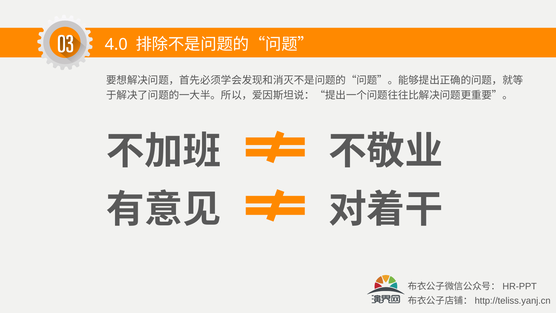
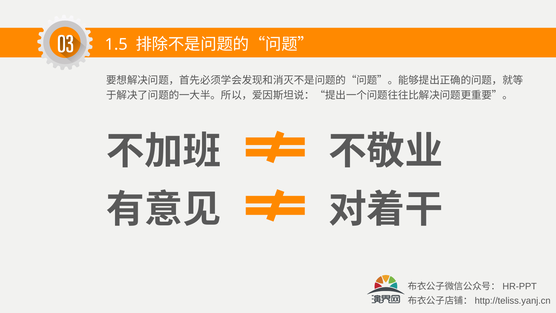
4.0: 4.0 -> 1.5
